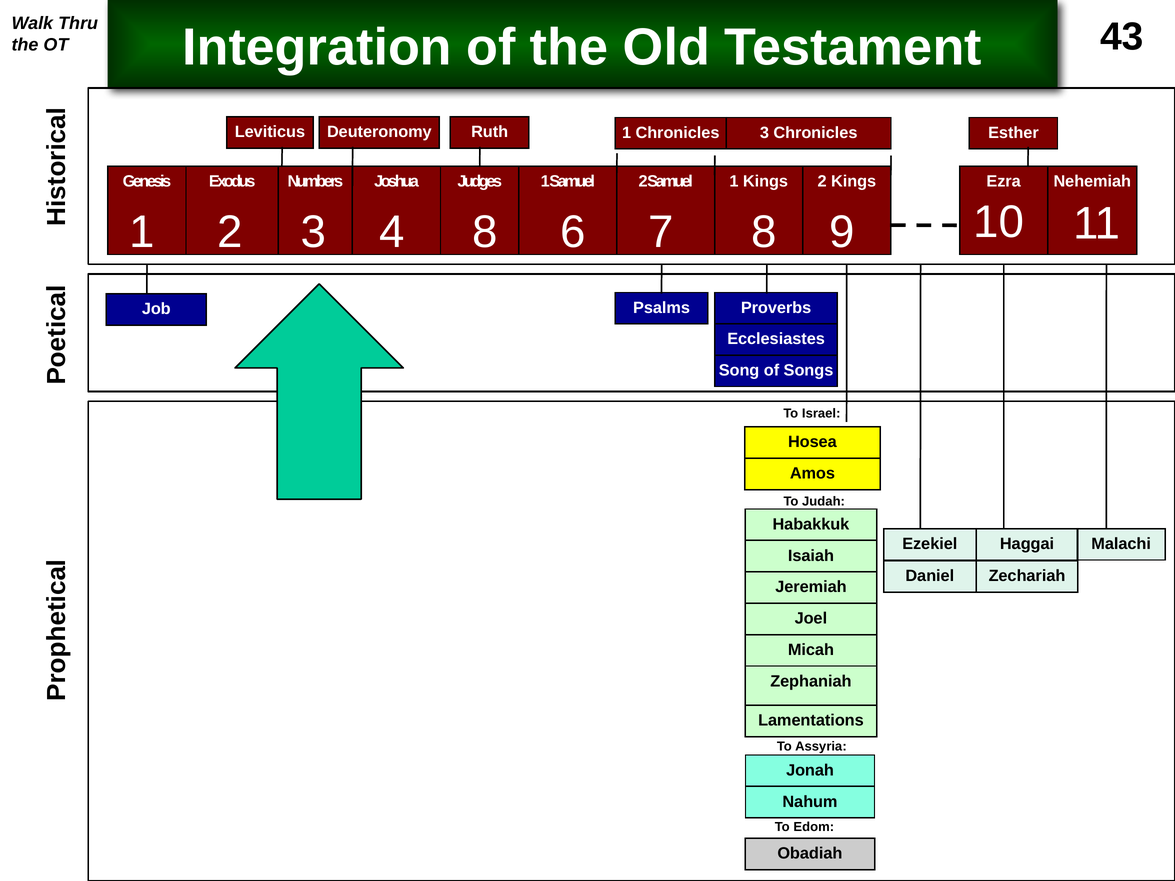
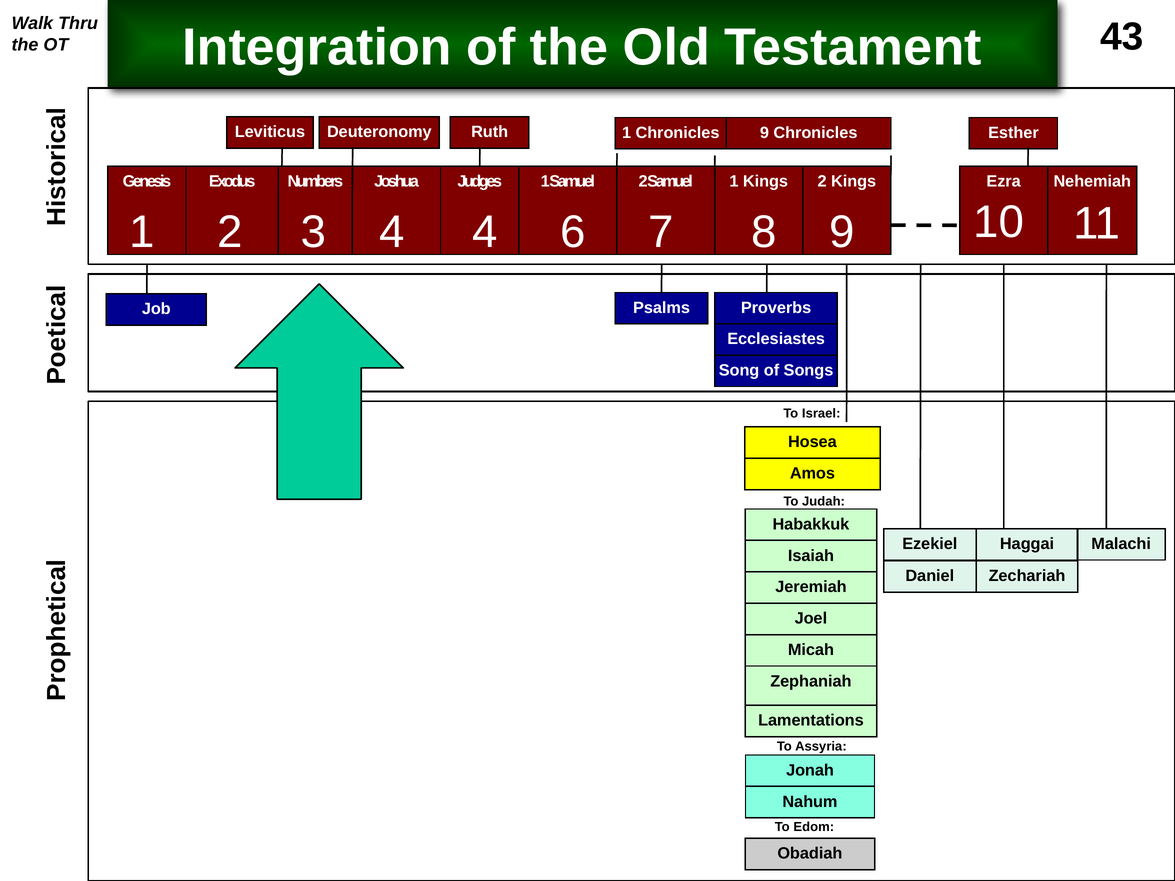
Chronicles 3: 3 -> 9
4 8: 8 -> 4
